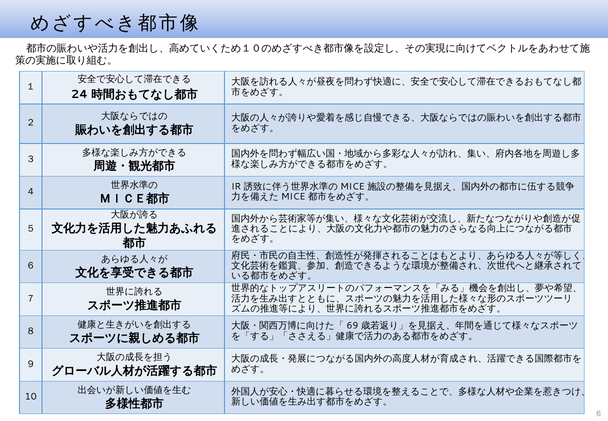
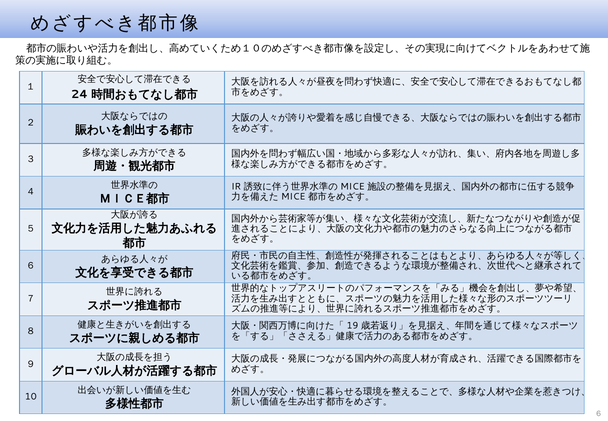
69: 69 -> 19
